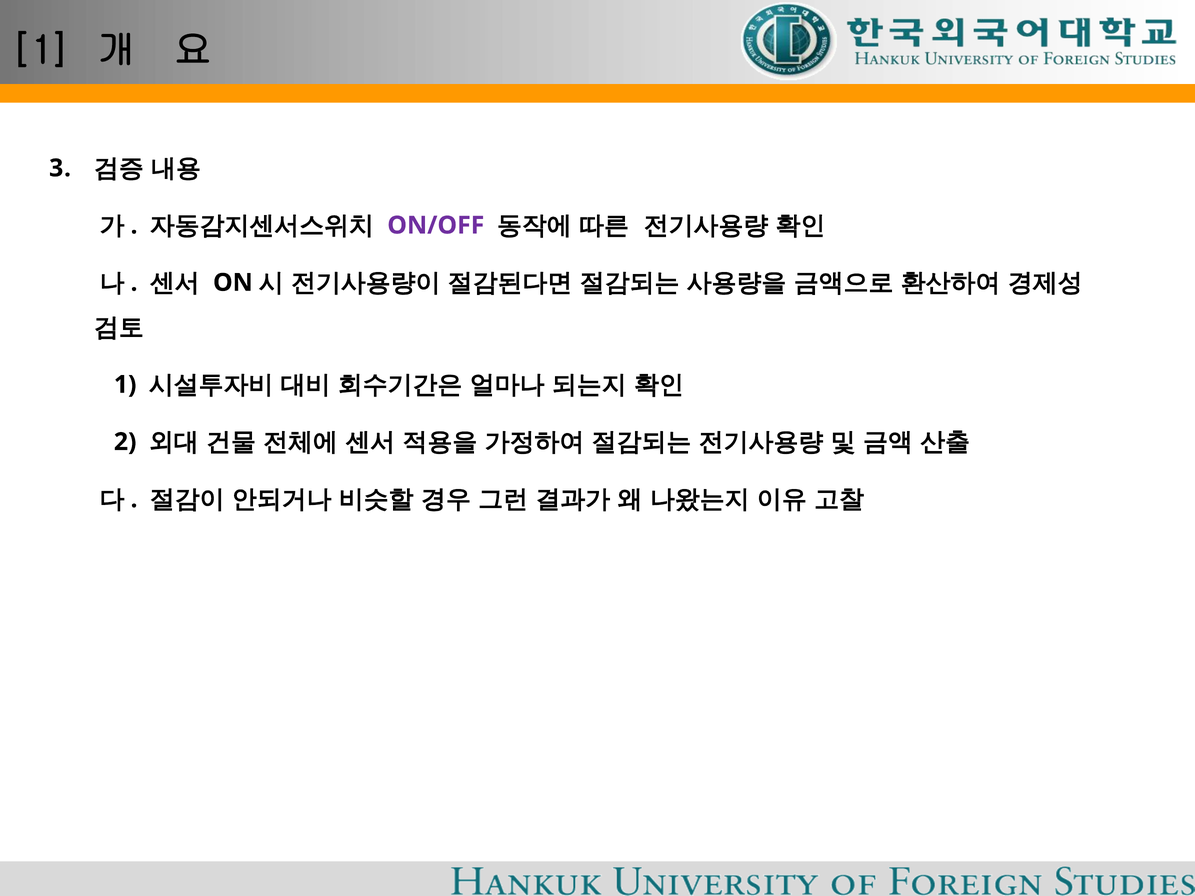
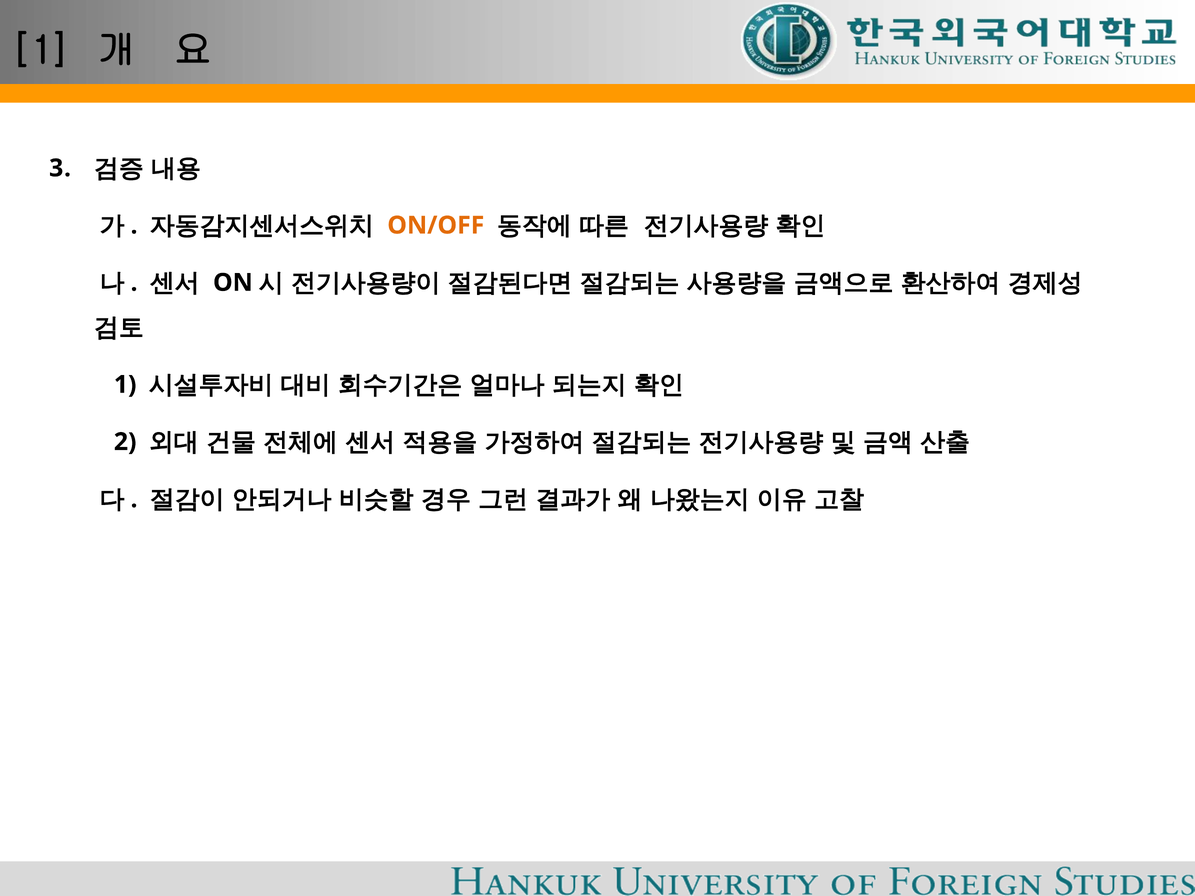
ON/OFF colour: purple -> orange
